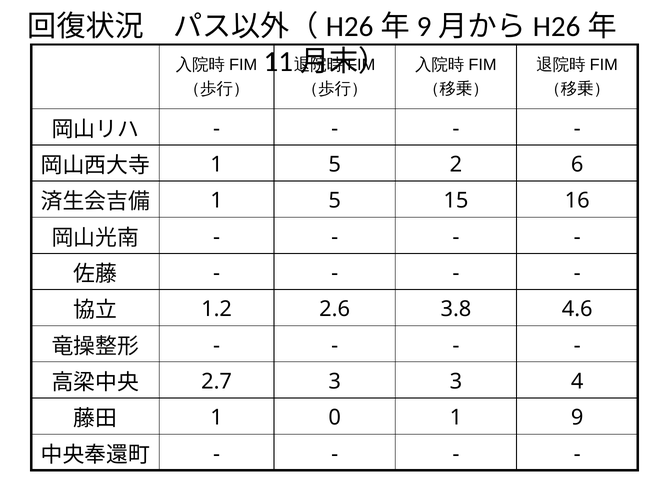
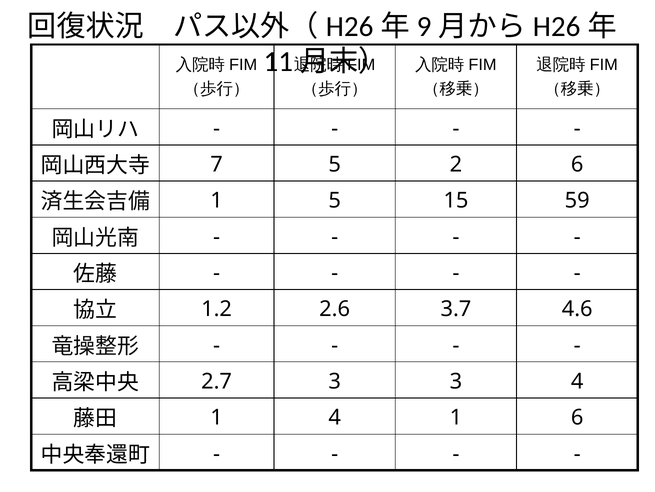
1 at (217, 164): 1 -> 7
16: 16 -> 59
3.8: 3.8 -> 3.7
1 0: 0 -> 4
1 9: 9 -> 6
